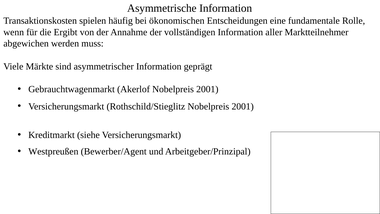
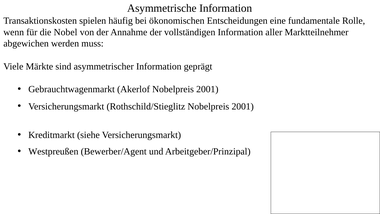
Ergibt: Ergibt -> Nobel
